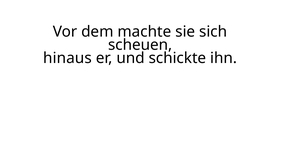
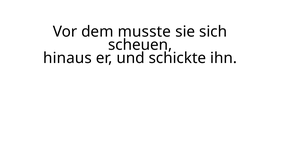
machte: machte -> musste
